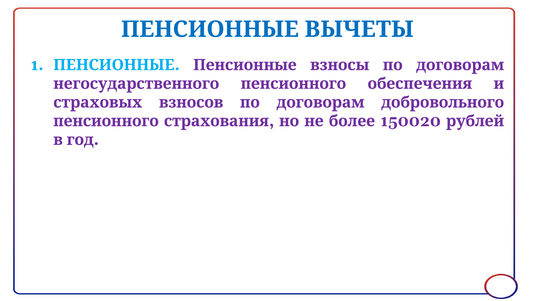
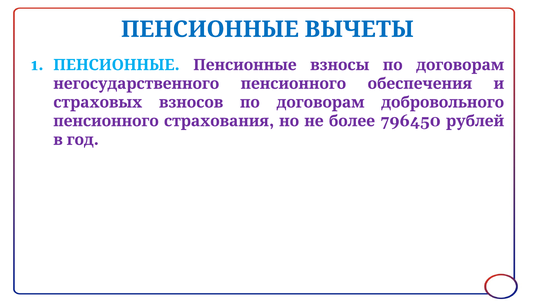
150020: 150020 -> 796450
